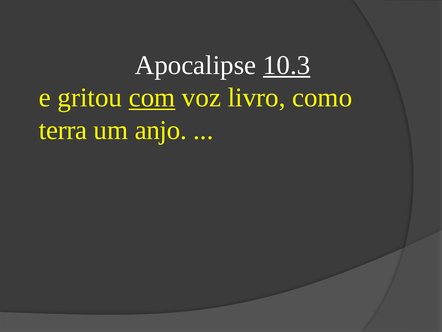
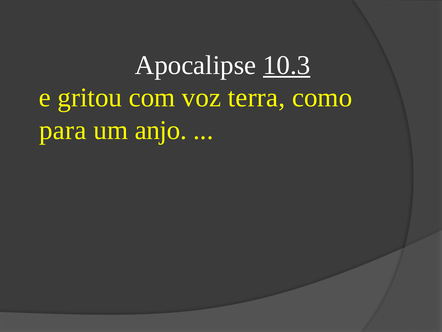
com underline: present -> none
livro: livro -> terra
terra: terra -> para
